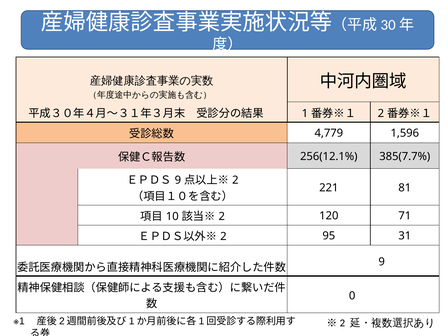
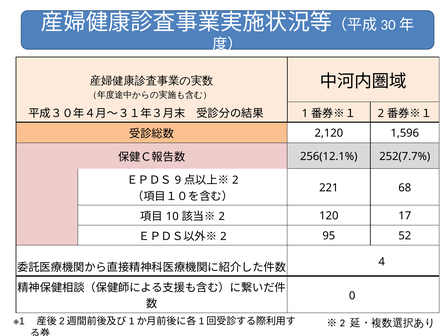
4,779: 4,779 -> 2,120
385(7.7%: 385(7.7% -> 252(7.7%
81: 81 -> 68
71: 71 -> 17
31: 31 -> 52
9 at (382, 262): 9 -> 4
